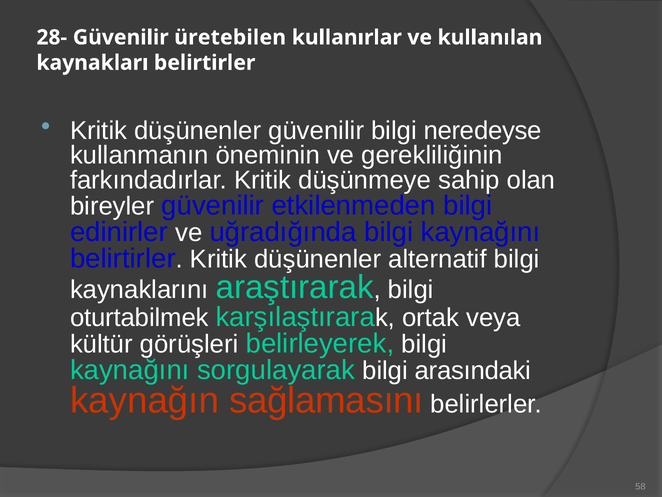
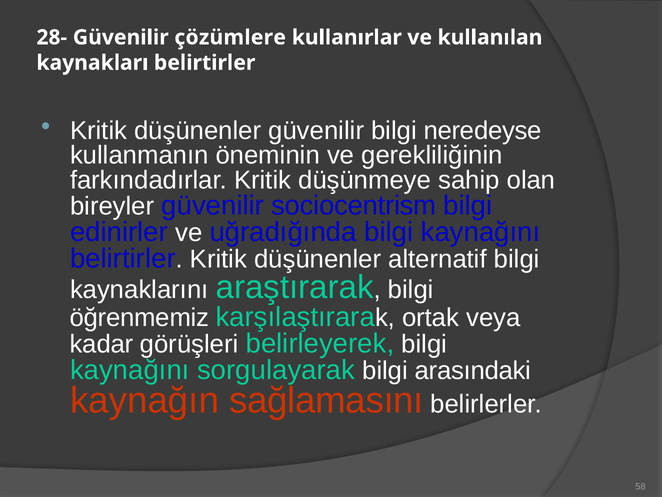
üretebilen: üretebilen -> çözümlere
etkilenmeden: etkilenmeden -> sociocentrism
oturtabilmek: oturtabilmek -> öğrenmemiz
kültür: kültür -> kadar
